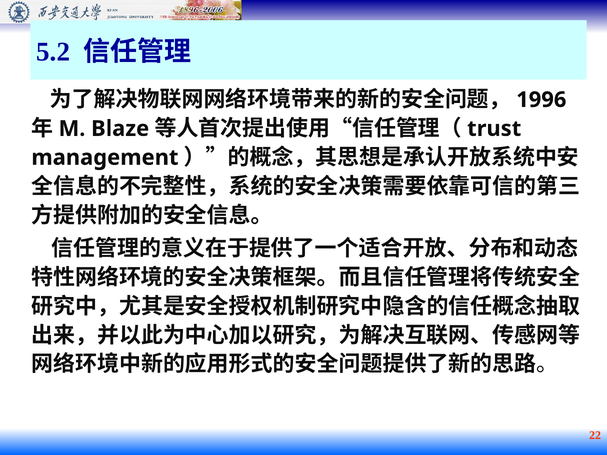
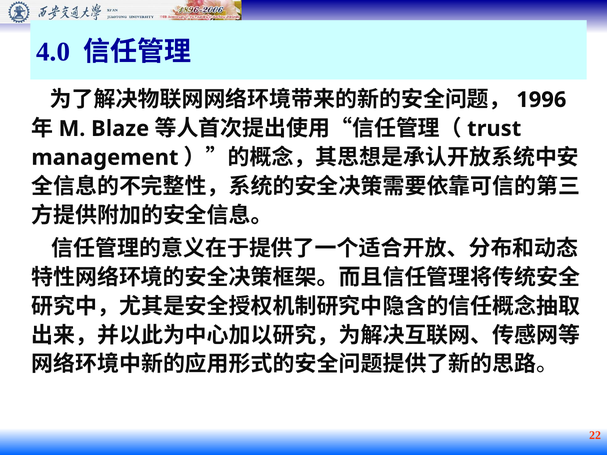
5.2: 5.2 -> 4.0
